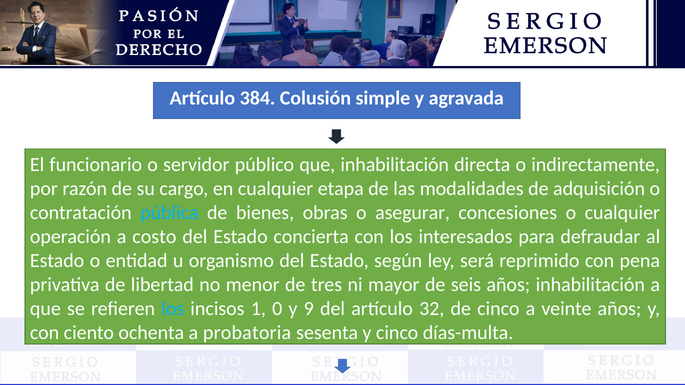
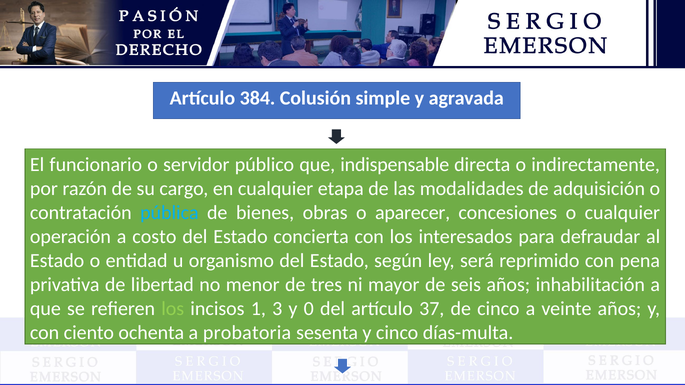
que inhabilitación: inhabilitación -> indispensable
asegurar: asegurar -> aparecer
los at (173, 309) colour: light blue -> light green
0: 0 -> 3
9: 9 -> 0
32: 32 -> 37
